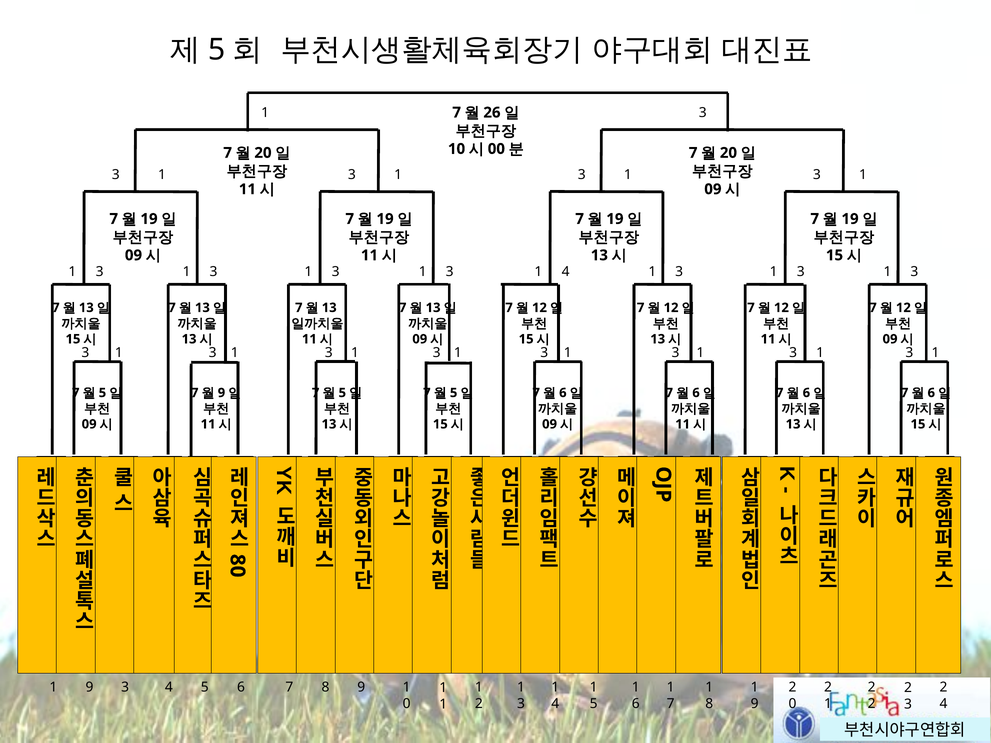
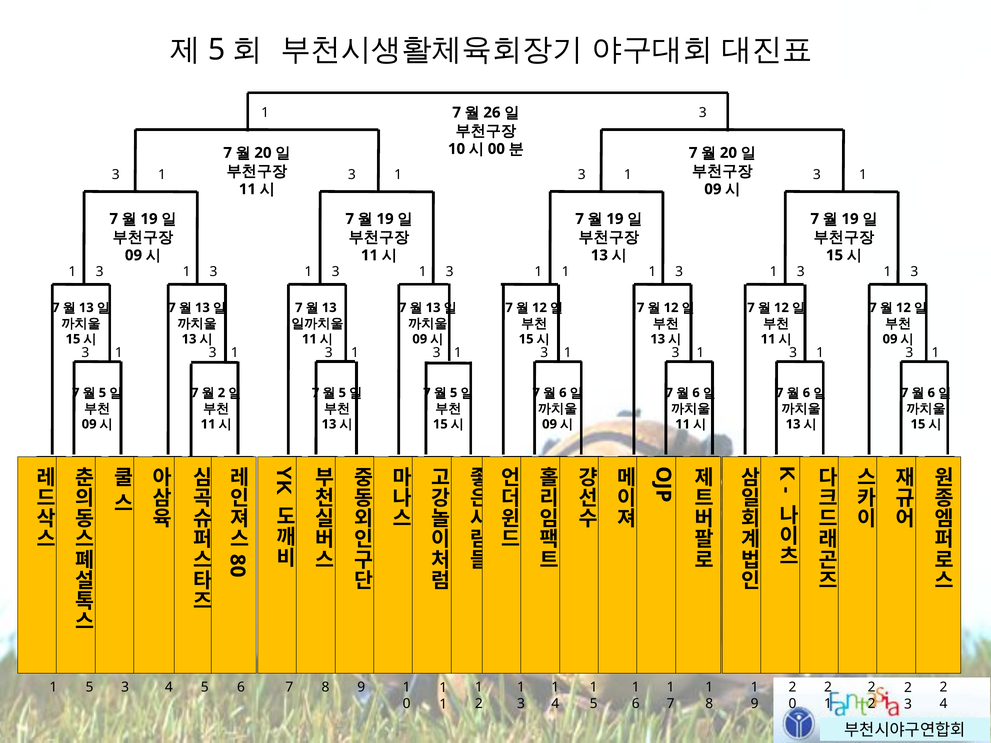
4 at (566, 272): 4 -> 1
9 at (221, 393): 9 -> 2
9 at (89, 688): 9 -> 5
